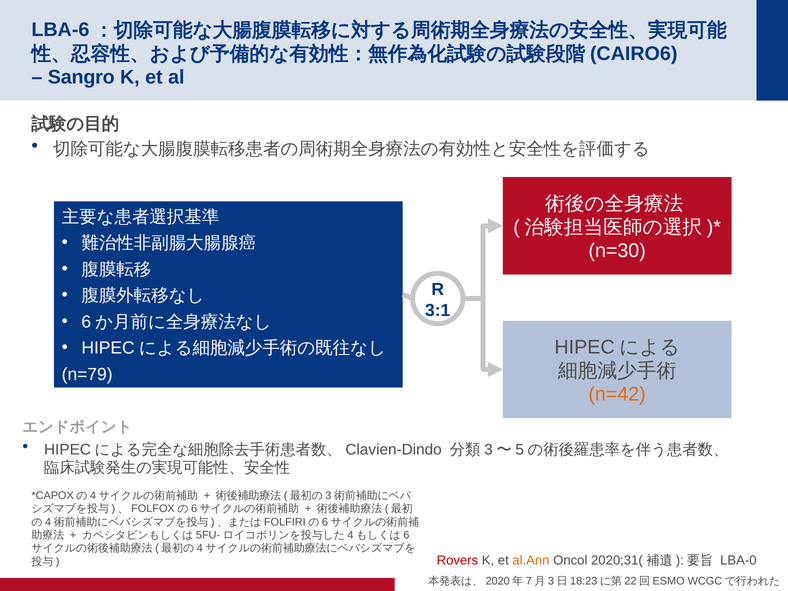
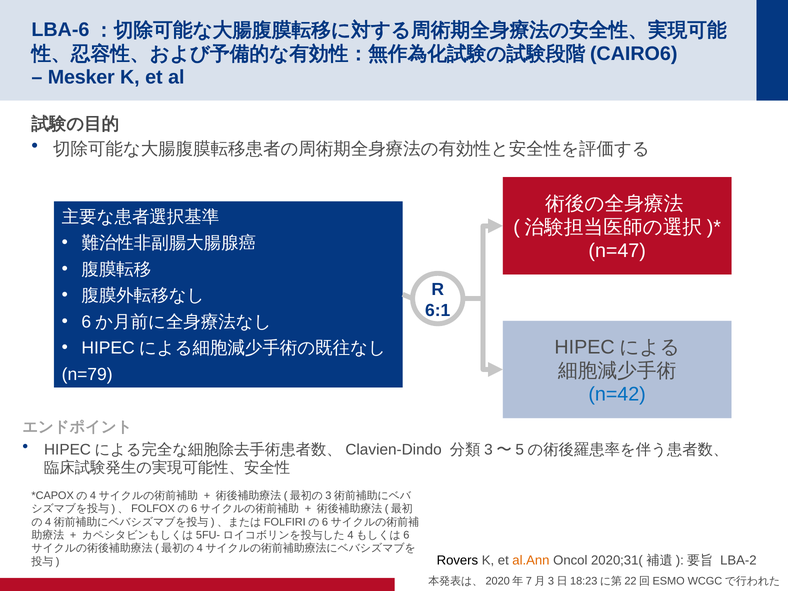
Sangro: Sangro -> Mesker
n=30: n=30 -> n=47
3:1: 3:1 -> 6:1
n=42 colour: orange -> blue
Rovers colour: red -> black
LBA-0: LBA-0 -> LBA-2
